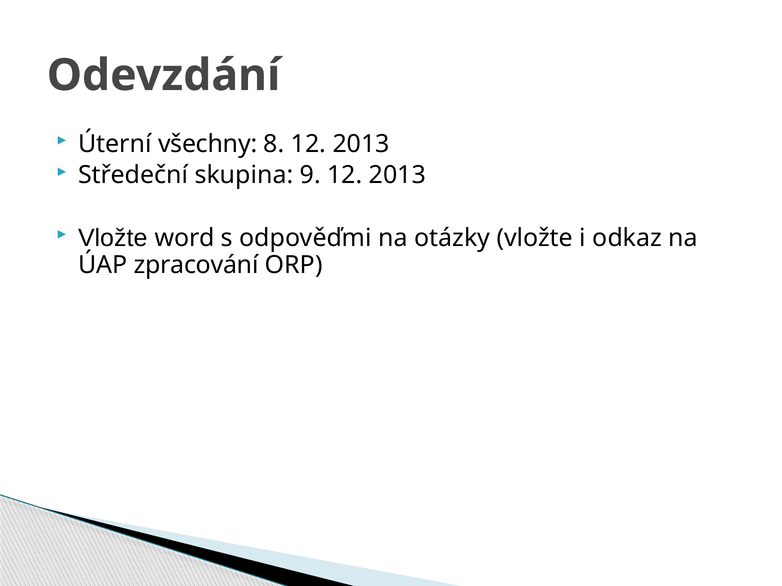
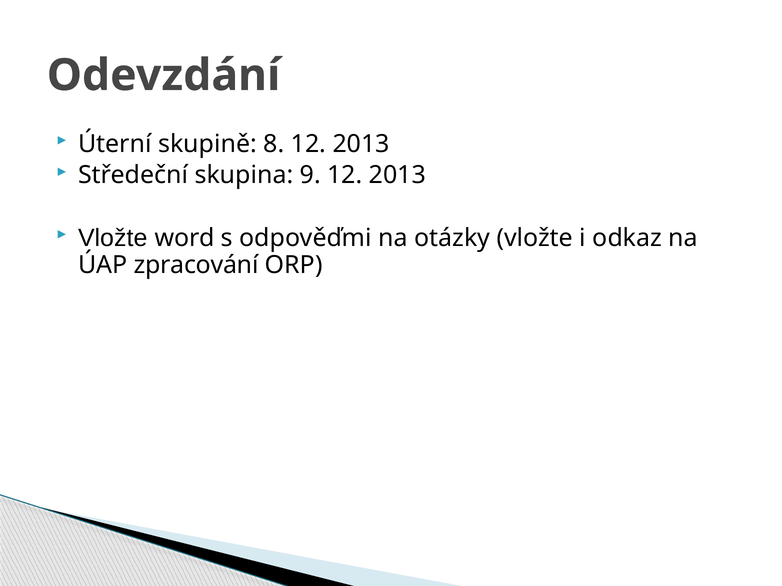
všechny: všechny -> skupině
